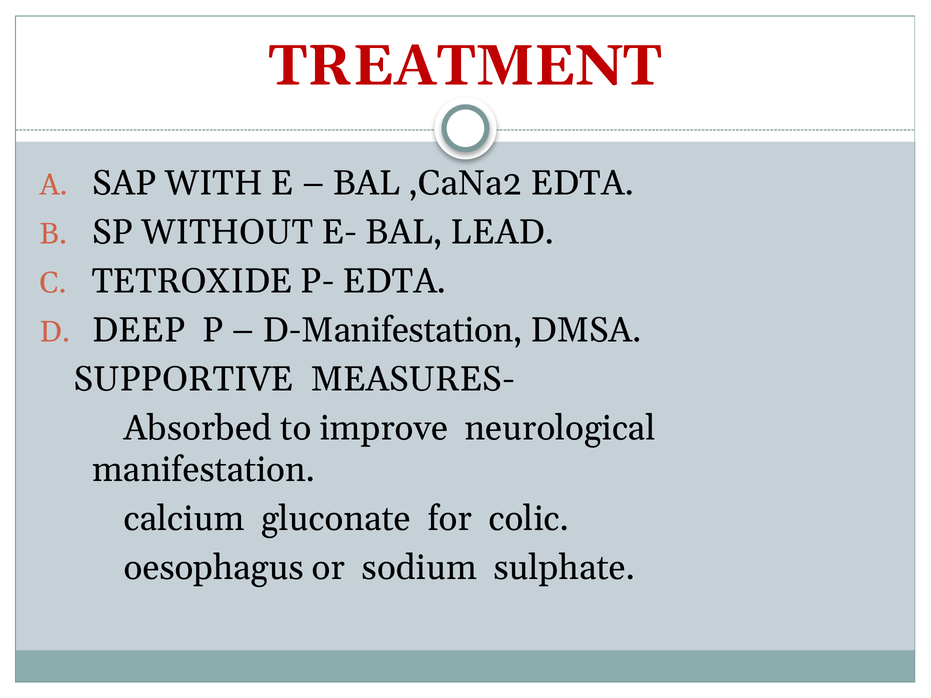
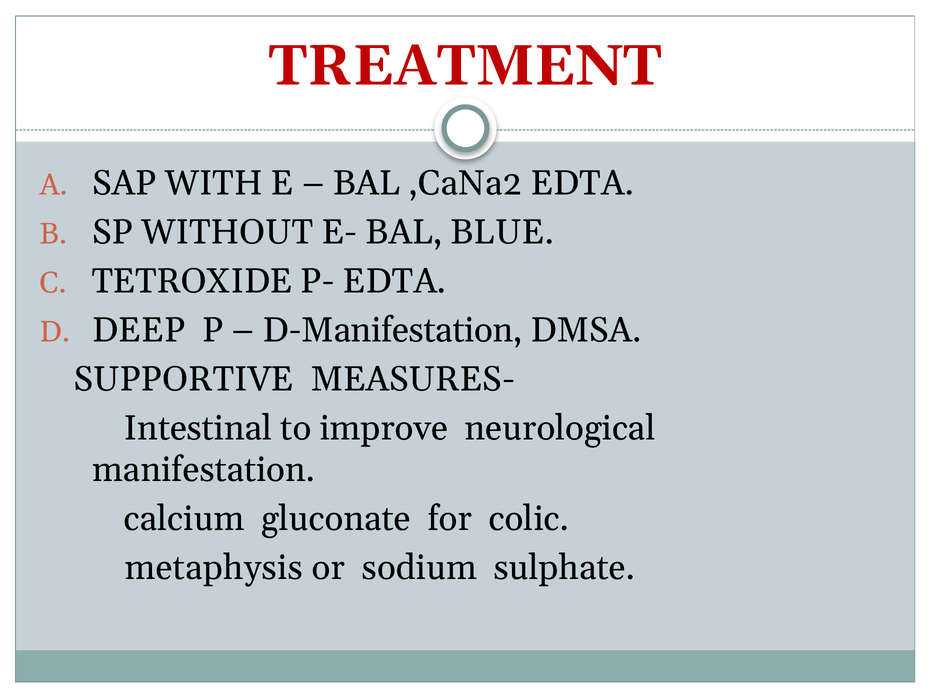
LEAD: LEAD -> BLUE
Absorbed: Absorbed -> Intestinal
oesophagus: oesophagus -> metaphysis
